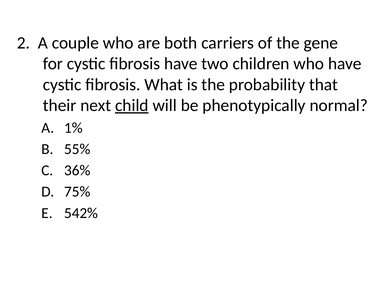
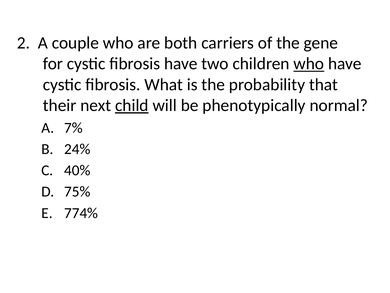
who at (309, 64) underline: none -> present
1%: 1% -> 7%
55%: 55% -> 24%
36%: 36% -> 40%
542%: 542% -> 774%
